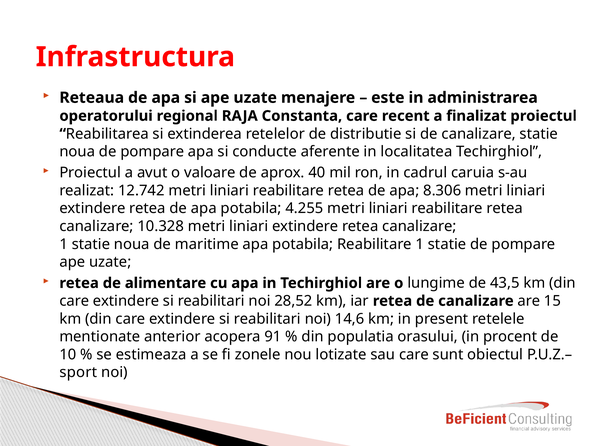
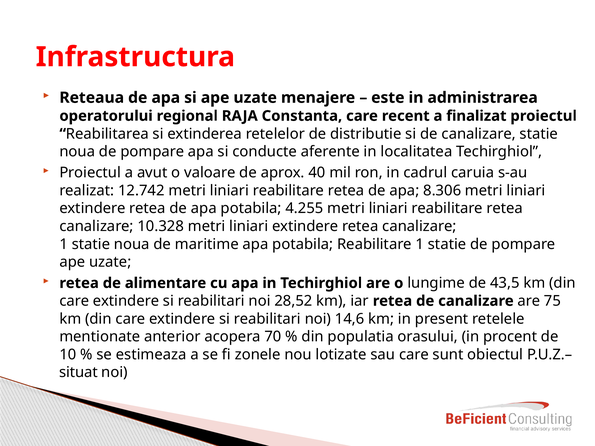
15: 15 -> 75
91: 91 -> 70
sport: sport -> situat
